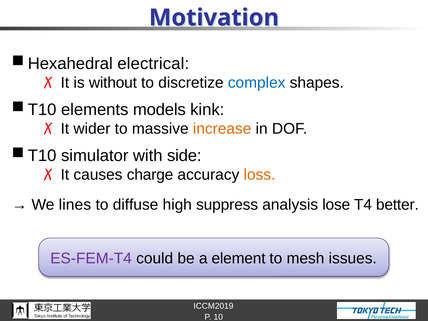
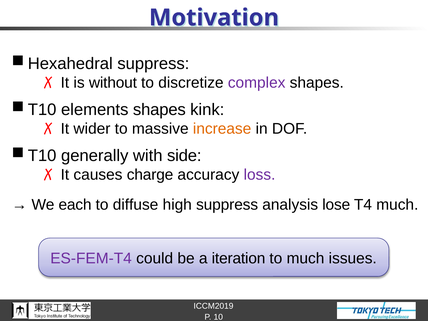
electrical at (153, 64): electrical -> suppress
complex colour: blue -> purple
elements models: models -> shapes
simulator: simulator -> generally
loss colour: orange -> purple
lines: lines -> each
T4 better: better -> much
element: element -> iteration
to mesh: mesh -> much
